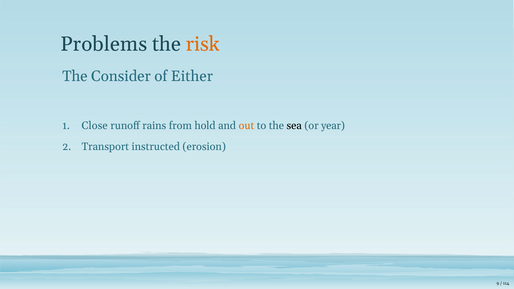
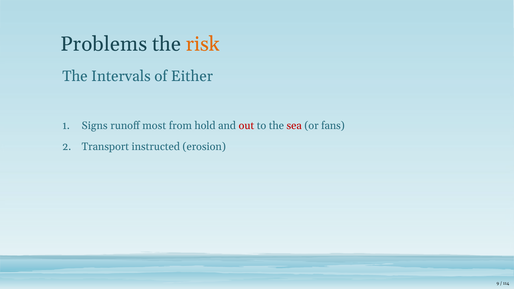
Consider: Consider -> Intervals
Close: Close -> Signs
rains: rains -> most
out colour: orange -> red
sea colour: black -> red
year: year -> fans
